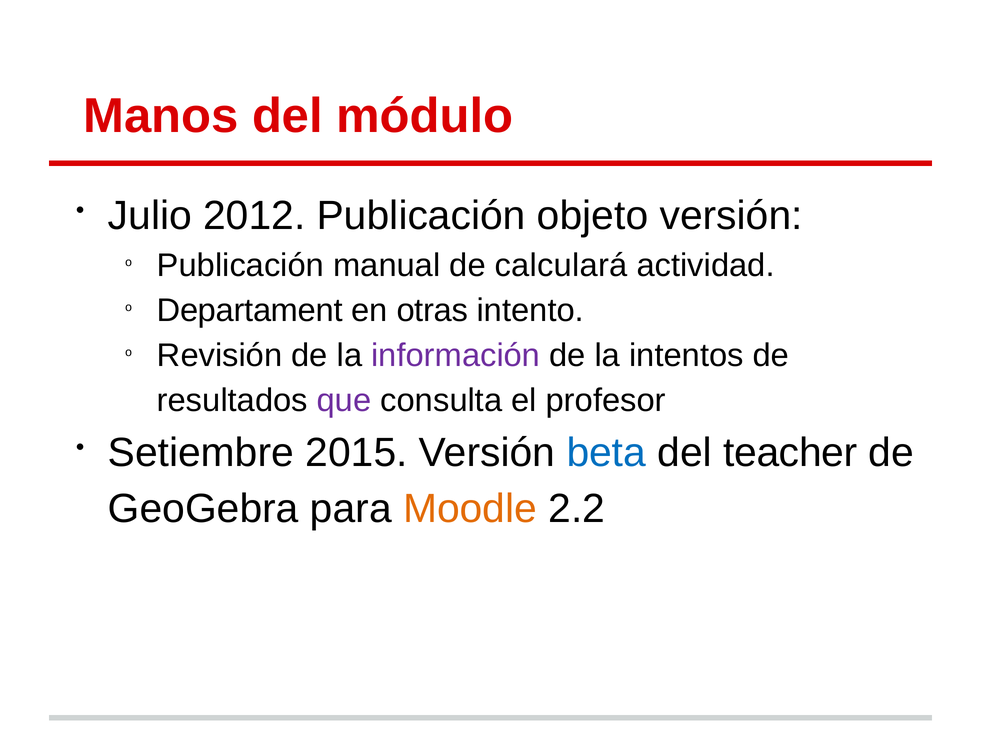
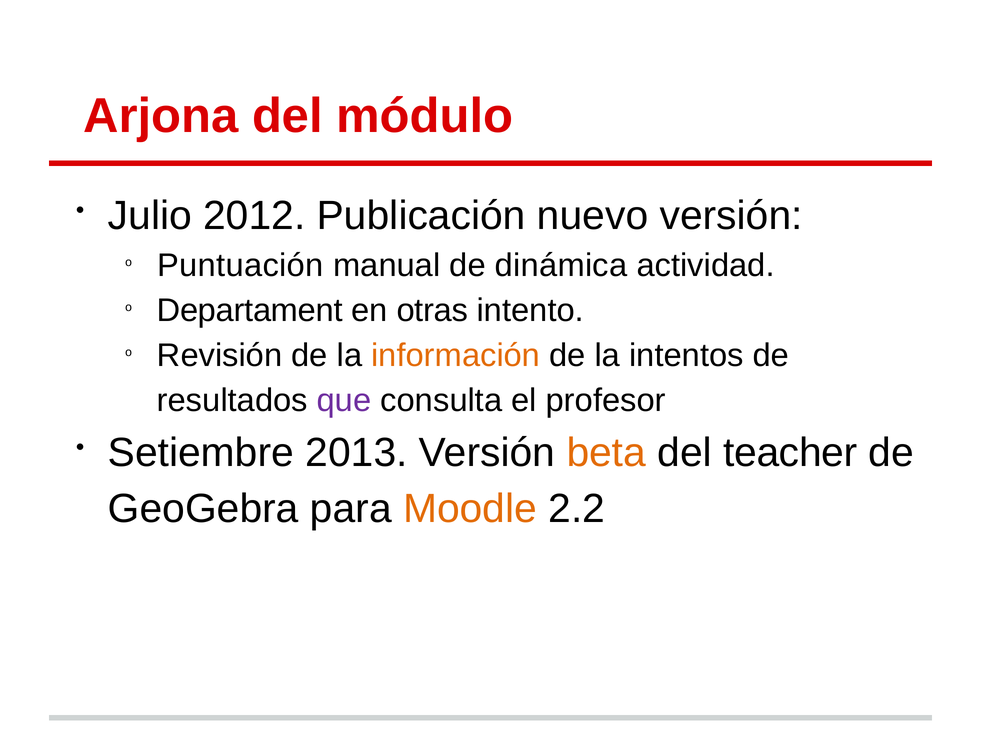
Manos: Manos -> Arjona
objeto: objeto -> nuevo
Publicación at (241, 266): Publicación -> Puntuación
calculará: calculará -> dinámica
información colour: purple -> orange
2015: 2015 -> 2013
beta colour: blue -> orange
